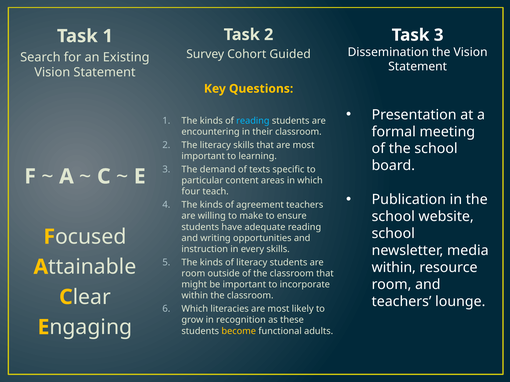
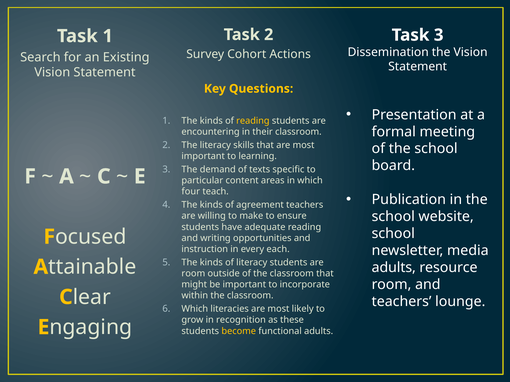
Guided: Guided -> Actions
reading at (253, 121) colour: light blue -> yellow
every skills: skills -> each
within at (394, 268): within -> adults
